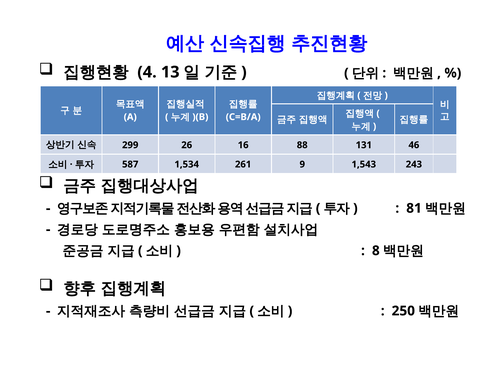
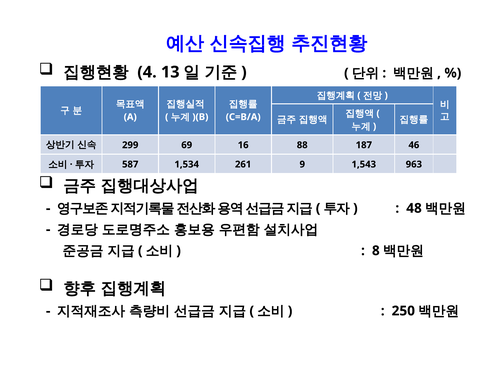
26: 26 -> 69
131: 131 -> 187
243: 243 -> 963
81: 81 -> 48
